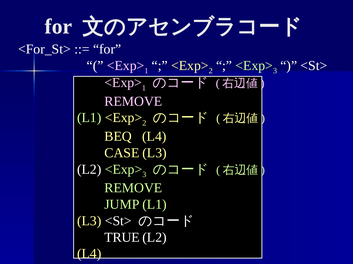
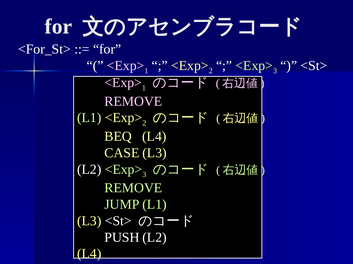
TRUE: TRUE -> PUSH
